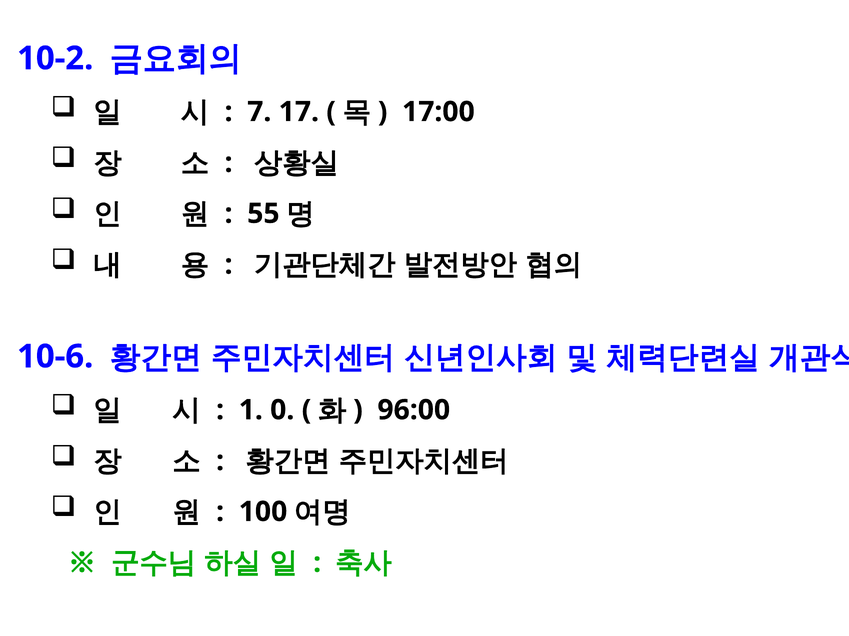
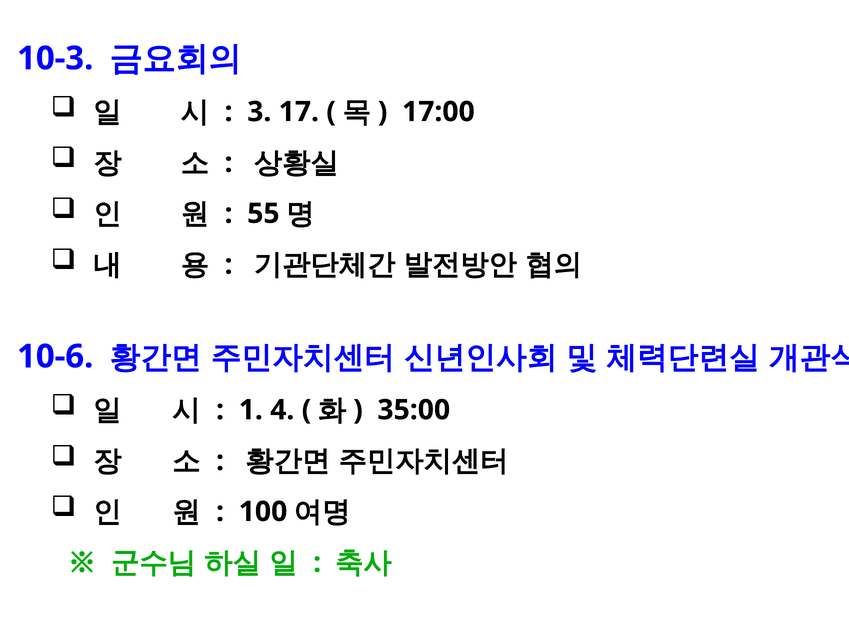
10-2: 10-2 -> 10-3
7: 7 -> 3
0: 0 -> 4
96:00: 96:00 -> 35:00
